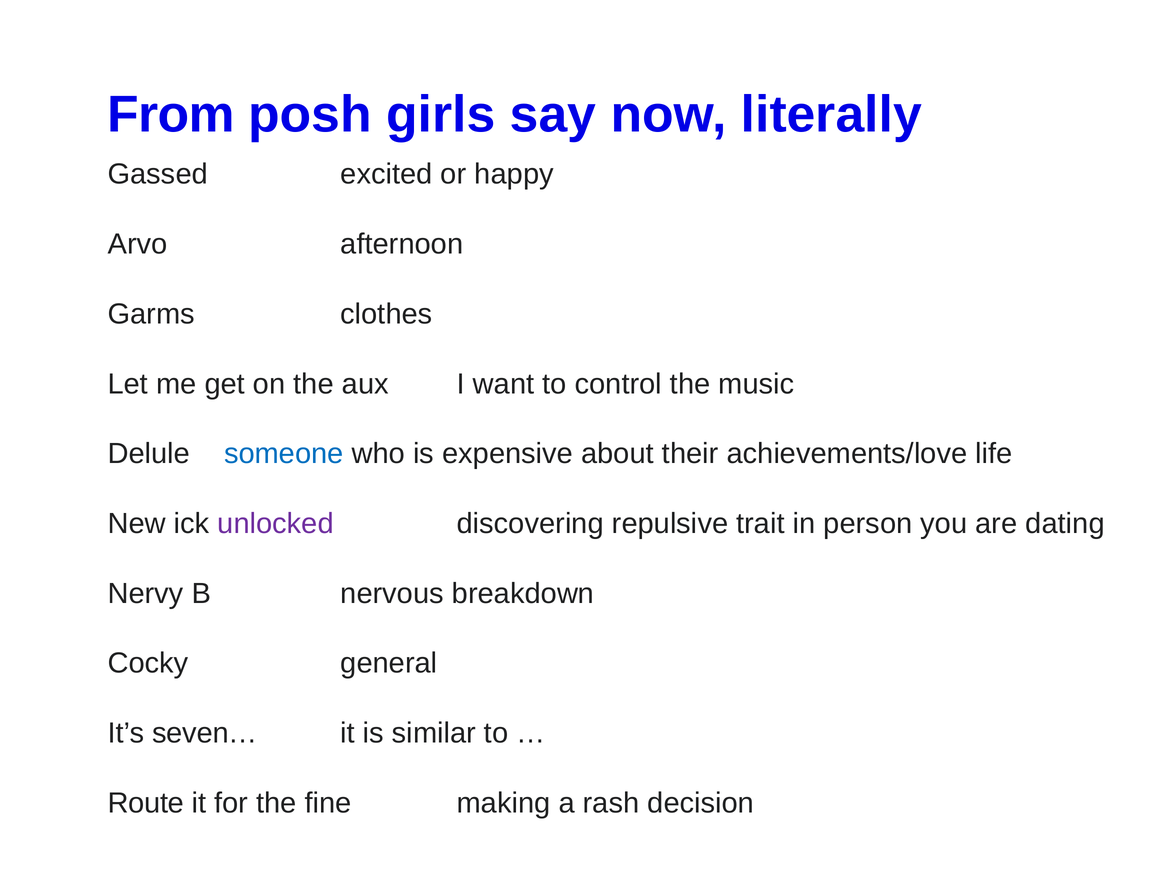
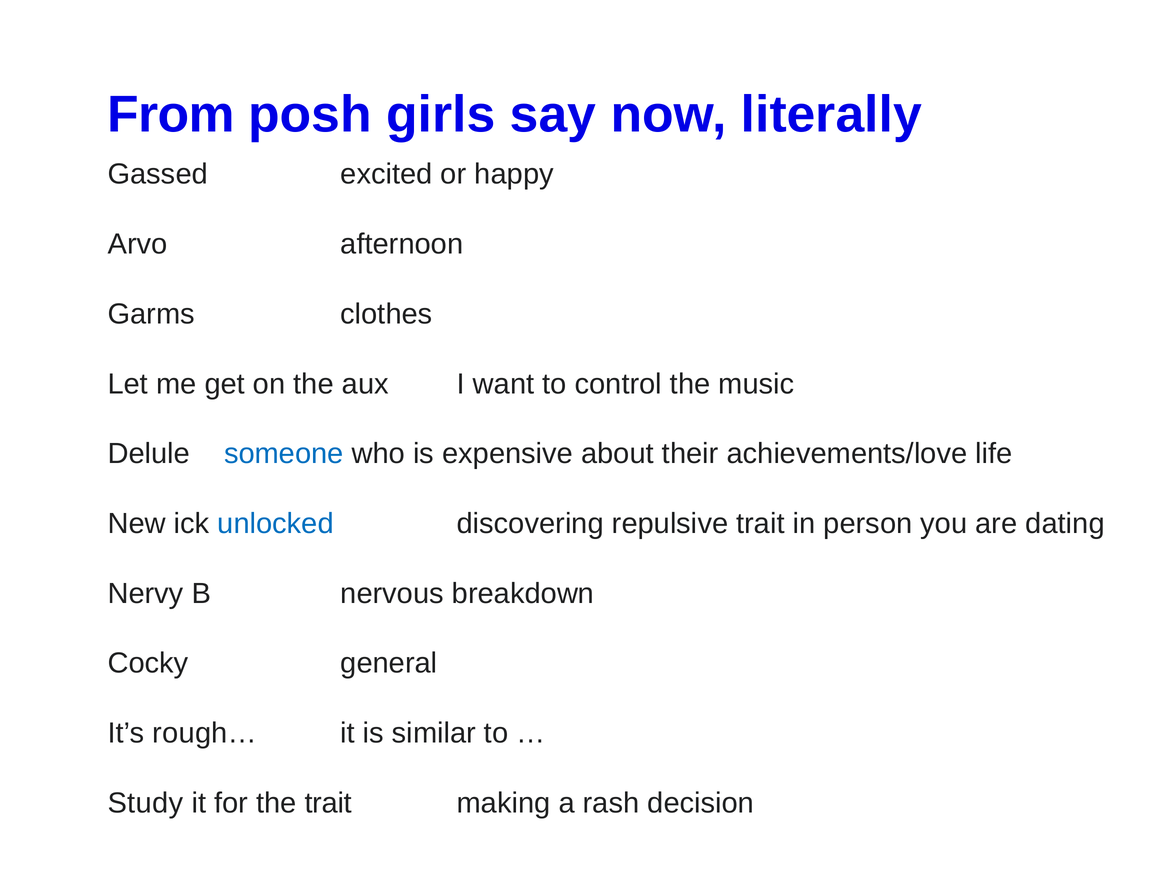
unlocked colour: purple -> blue
seven…: seven… -> rough…
Route: Route -> Study
the fine: fine -> trait
